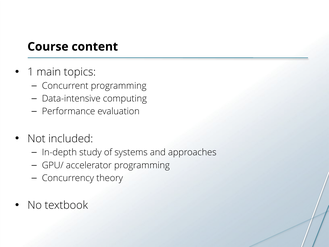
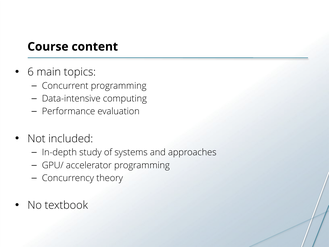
1: 1 -> 6
